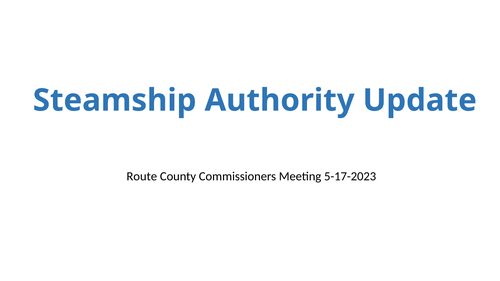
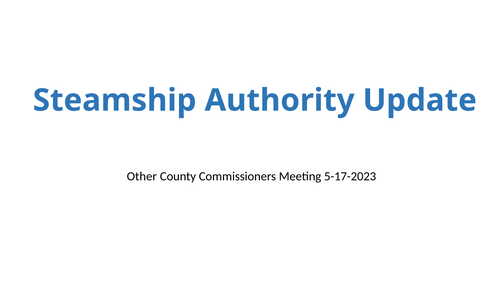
Route: Route -> Other
